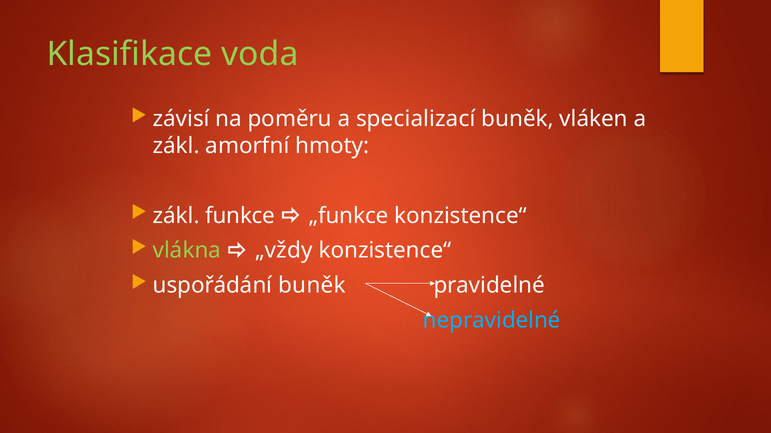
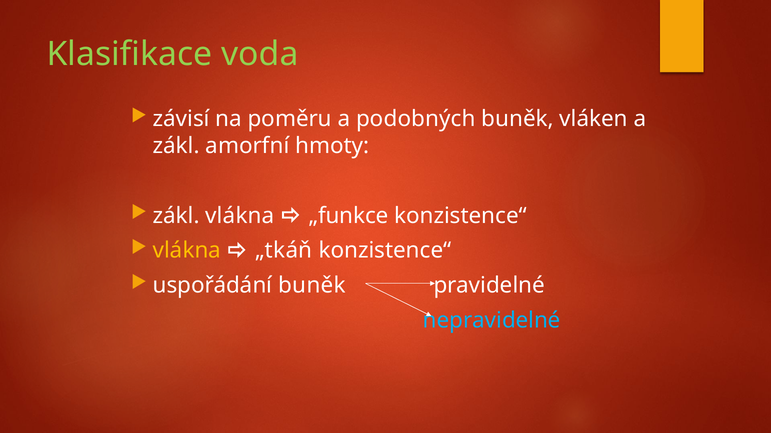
specializací: specializací -> podobných
zákl funkce: funkce -> vlákna
vlákna at (187, 251) colour: light green -> yellow
„vždy: „vždy -> „tkáň
